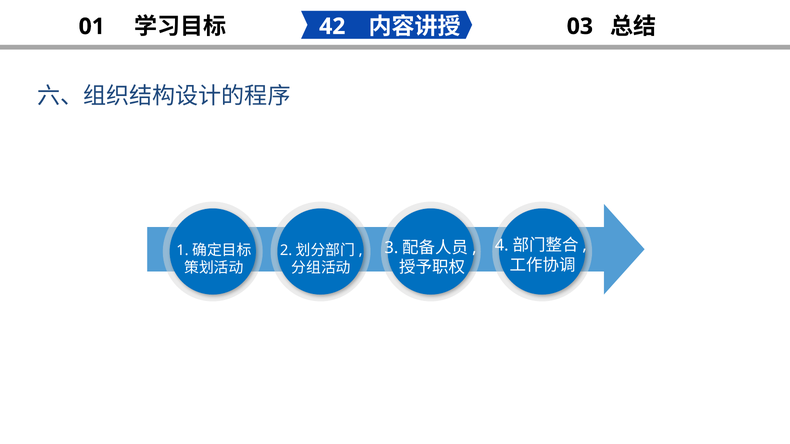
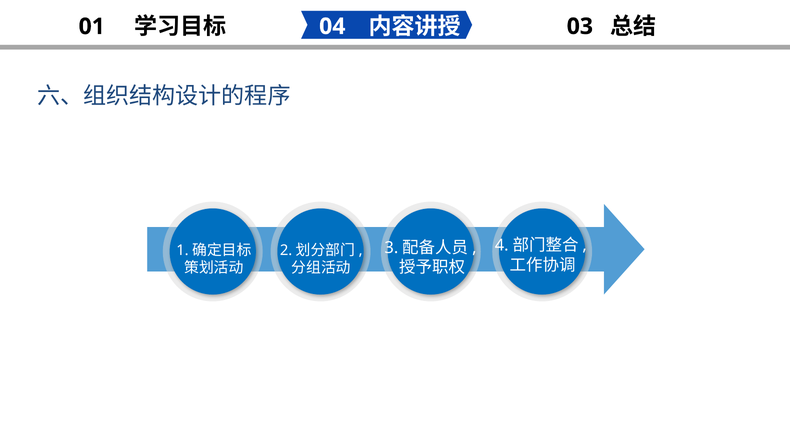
42: 42 -> 04
